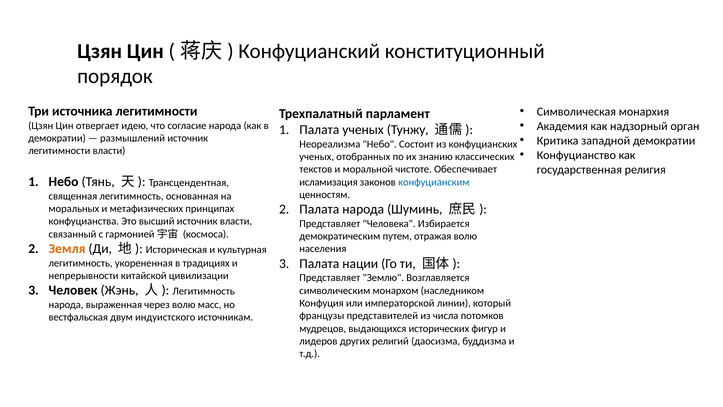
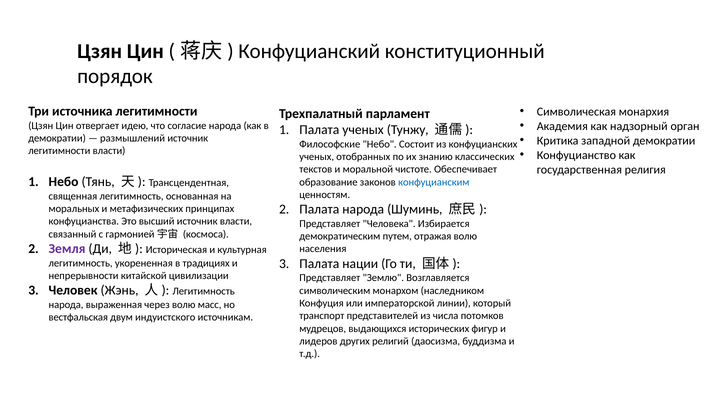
Неореализма: Неореализма -> Философские
исламизация: исламизация -> образование
Земля colour: orange -> purple
французы: французы -> транспорт
